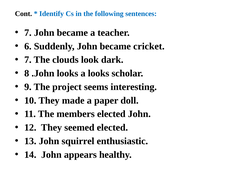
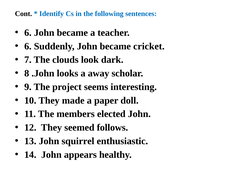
7 at (28, 33): 7 -> 6
a looks: looks -> away
seemed elected: elected -> follows
